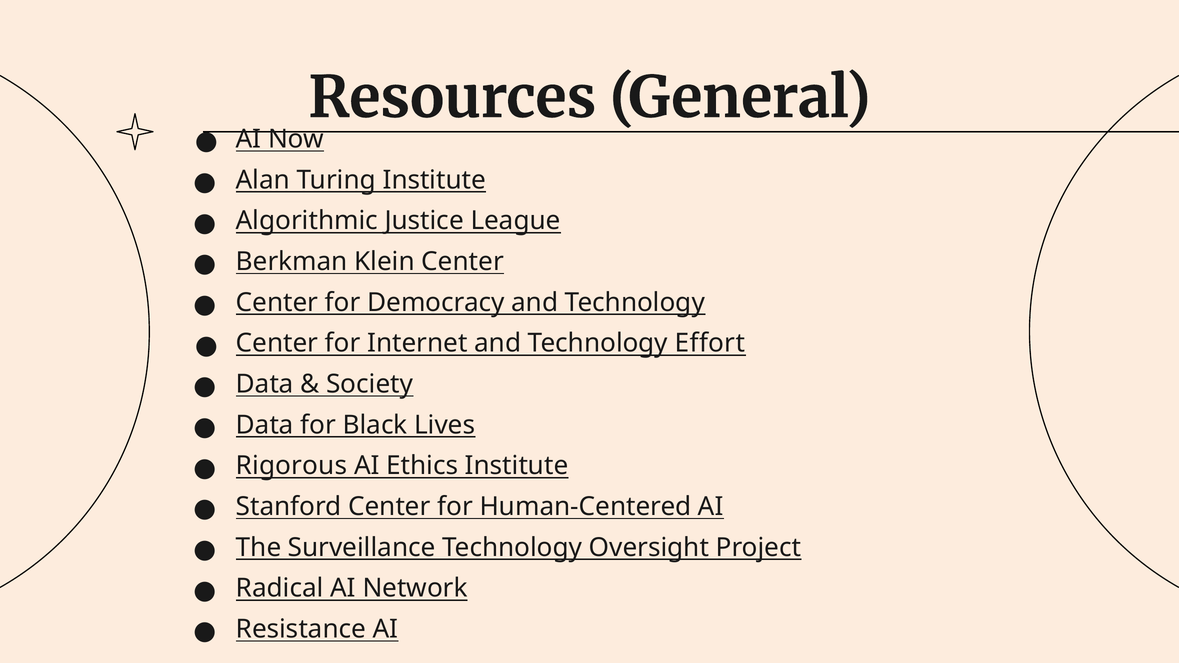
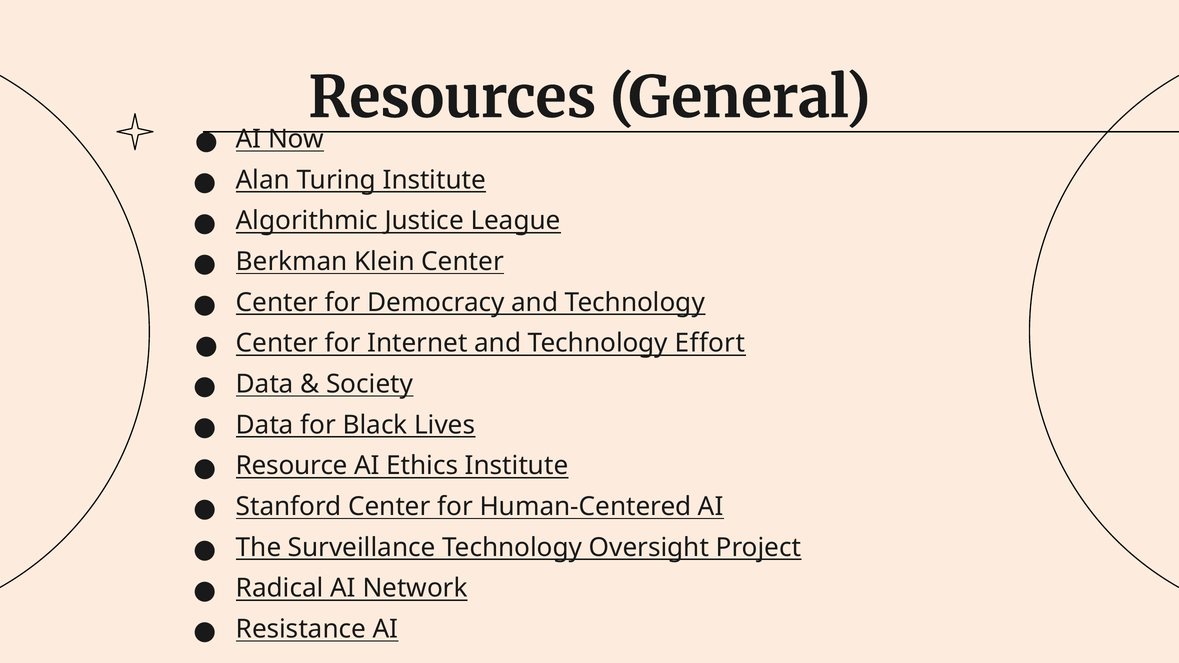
Rigorous: Rigorous -> Resource
